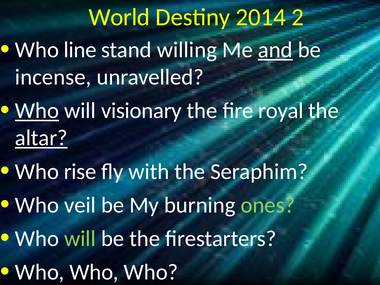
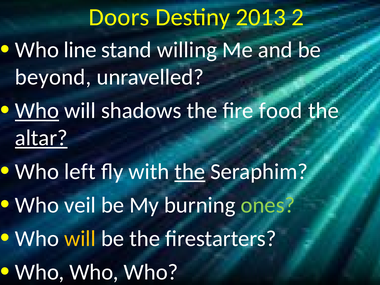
World: World -> Doors
2014: 2014 -> 2013
and underline: present -> none
incense: incense -> beyond
visionary: visionary -> shadows
royal: royal -> food
rise: rise -> left
the at (190, 172) underline: none -> present
will at (80, 239) colour: light green -> yellow
